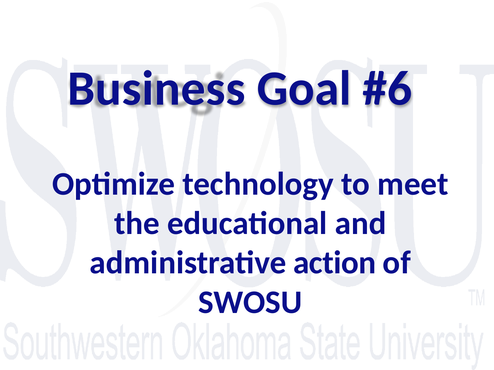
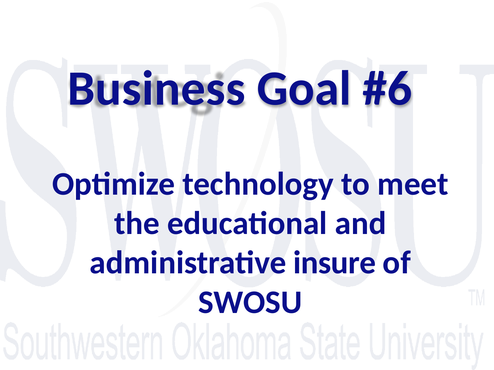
action: action -> insure
